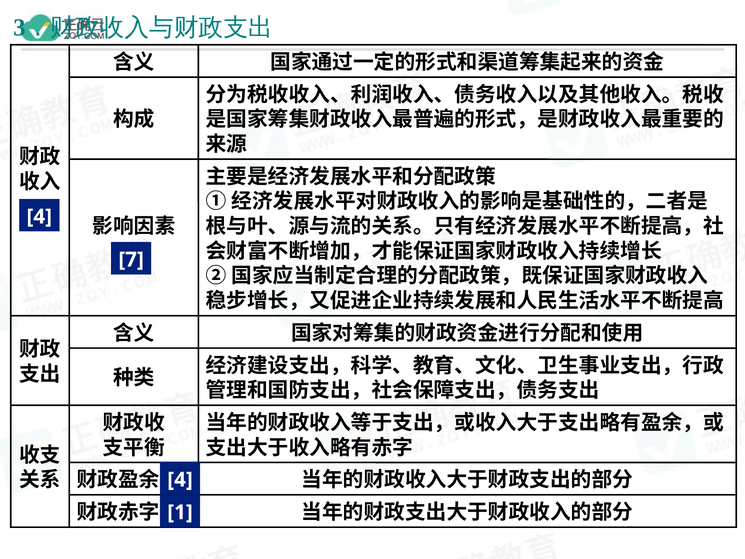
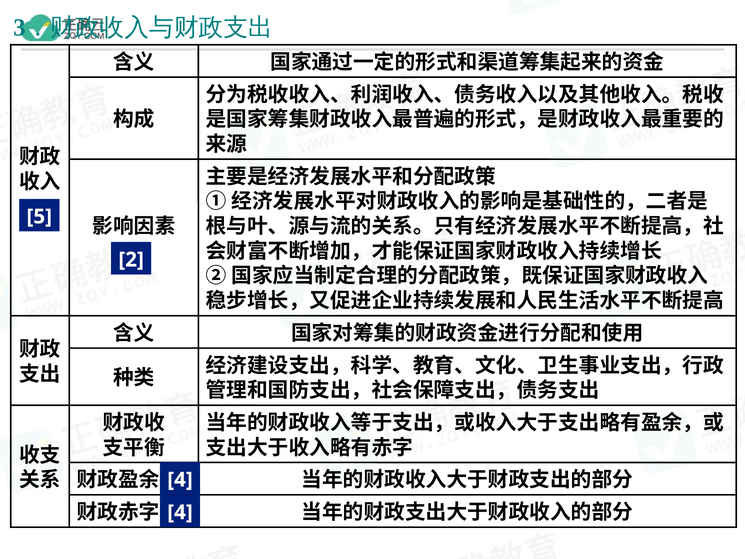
4 at (39, 216): 4 -> 5
7: 7 -> 2
1 at (180, 512): 1 -> 4
